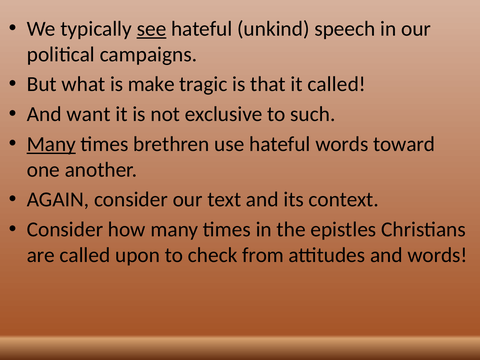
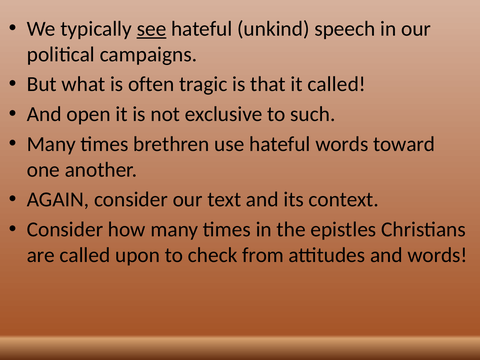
make: make -> often
want: want -> open
Many at (51, 144) underline: present -> none
